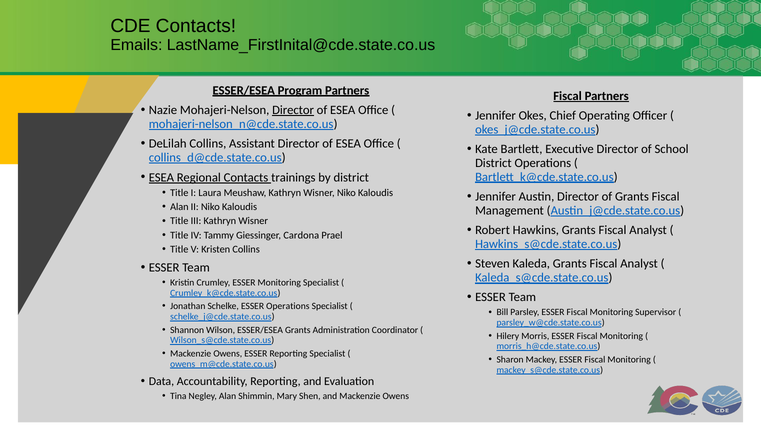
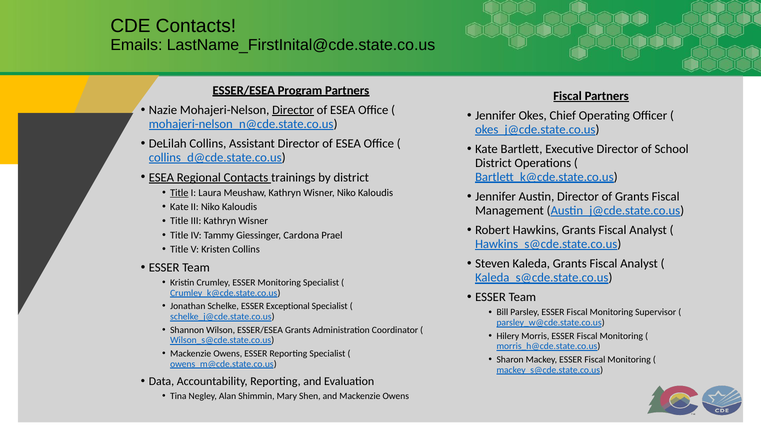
Title at (179, 193) underline: none -> present
Alan at (179, 207): Alan -> Kate
ESSER Operations: Operations -> Exceptional
